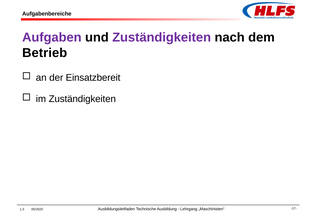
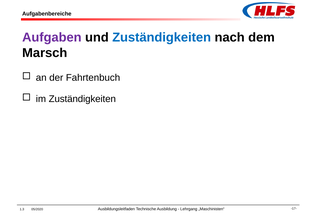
Zuständigkeiten at (162, 37) colour: purple -> blue
Betrieb: Betrieb -> Marsch
Einsatzbereit: Einsatzbereit -> Fahrtenbuch
